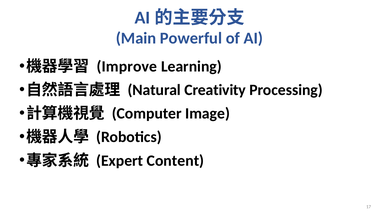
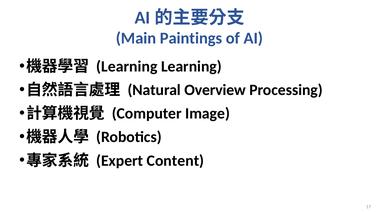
Powerful: Powerful -> Paintings
Improve at (127, 66): Improve -> Learning
Creativity: Creativity -> Overview
